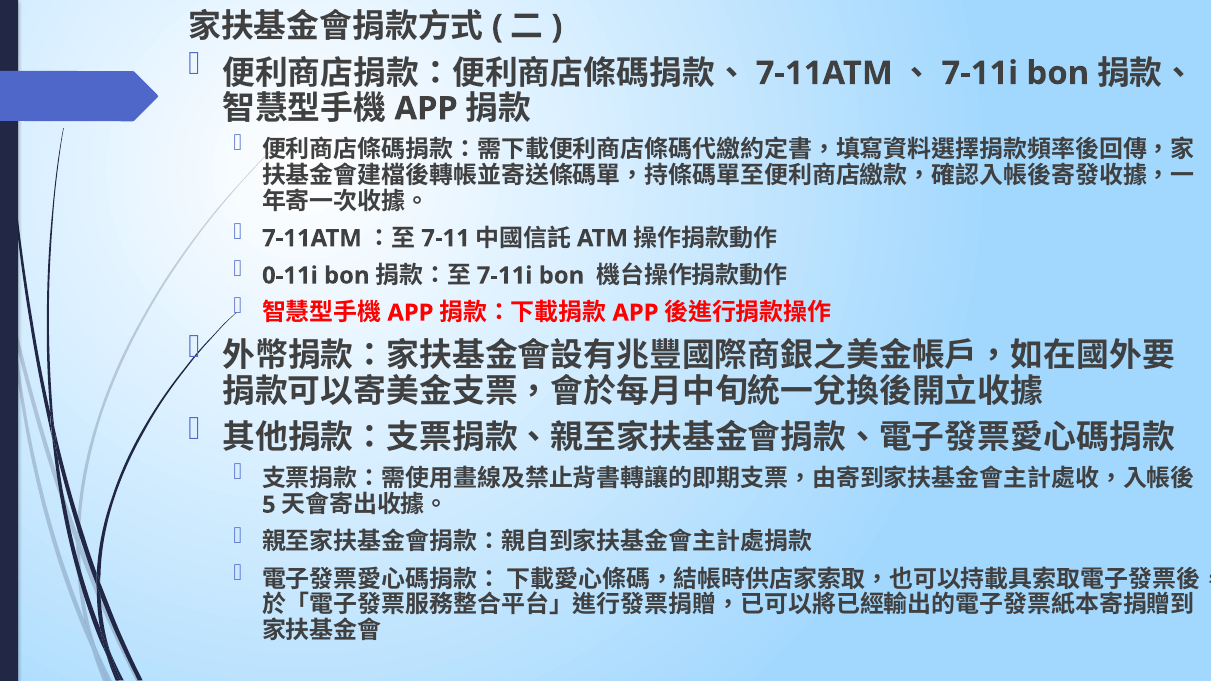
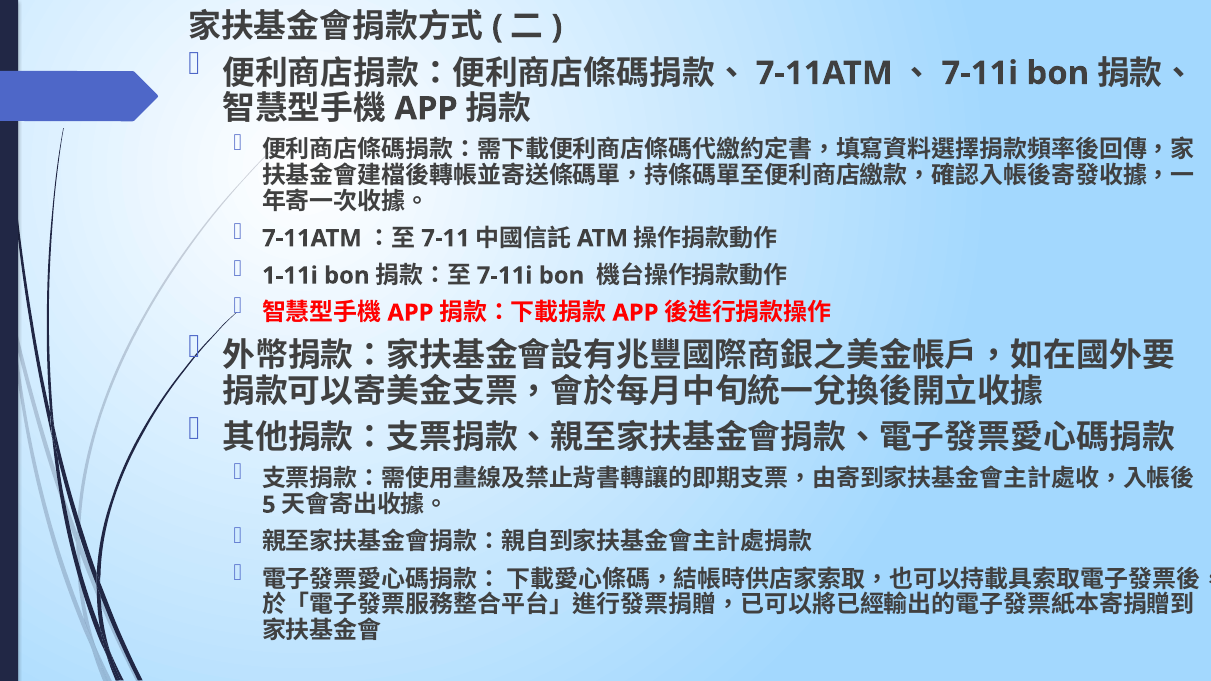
0-11i: 0-11i -> 1-11i
